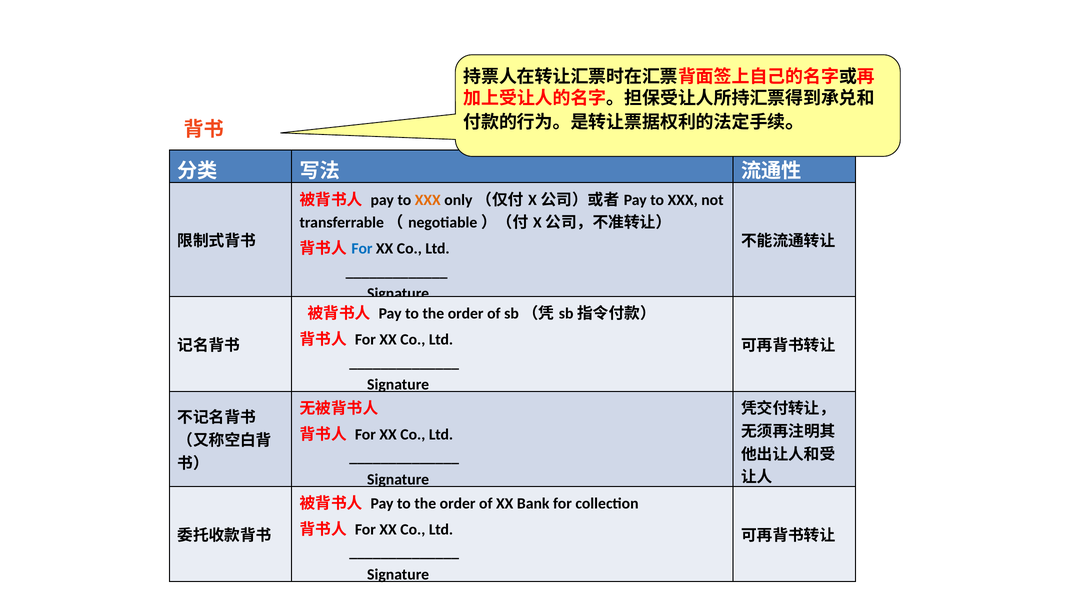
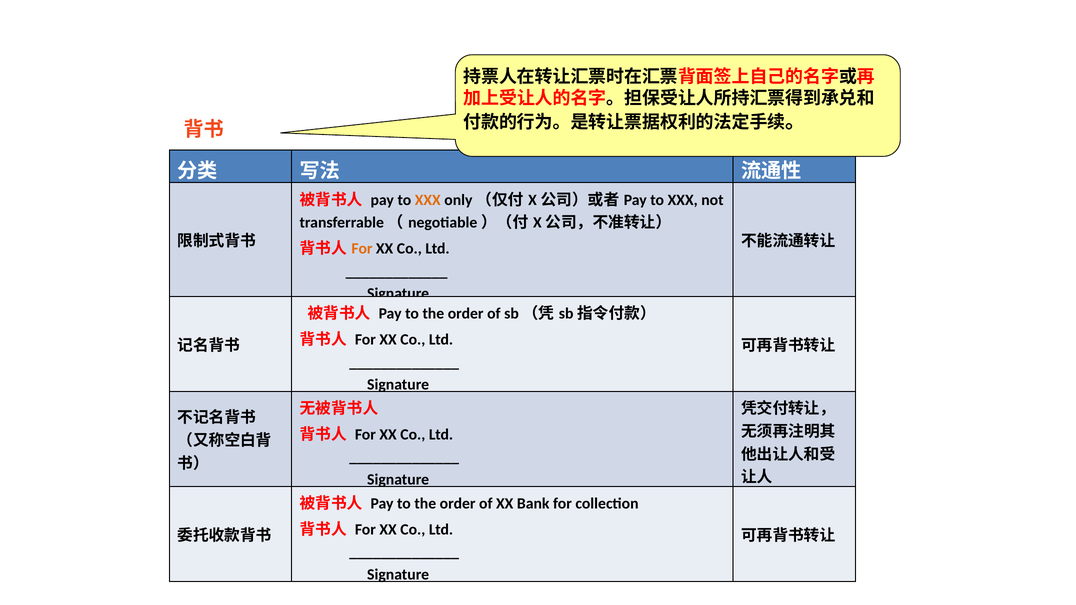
For at (362, 249) colour: blue -> orange
